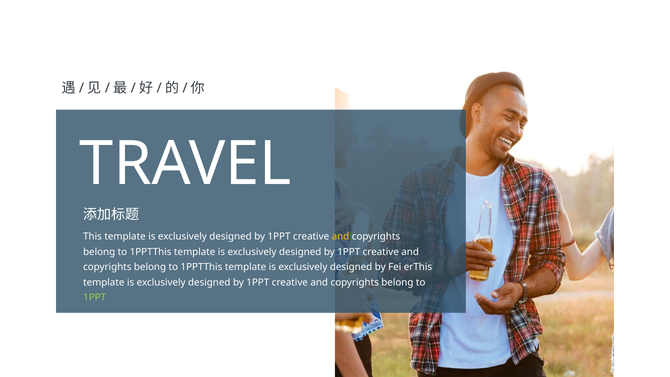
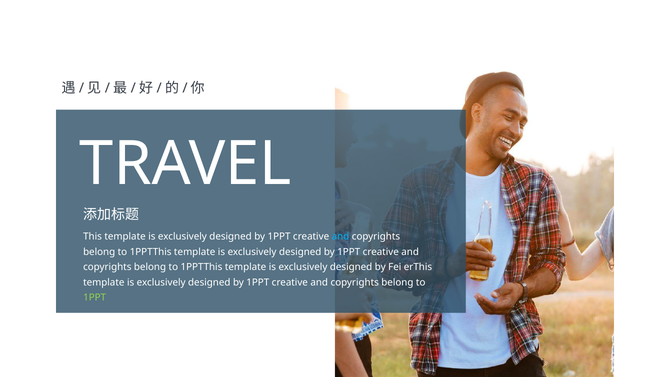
and at (340, 237) colour: yellow -> light blue
